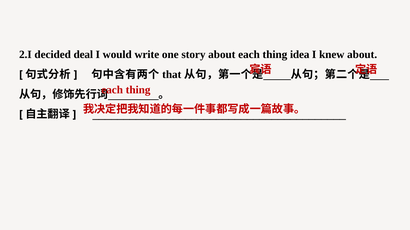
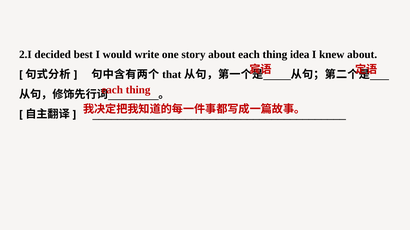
deal: deal -> best
